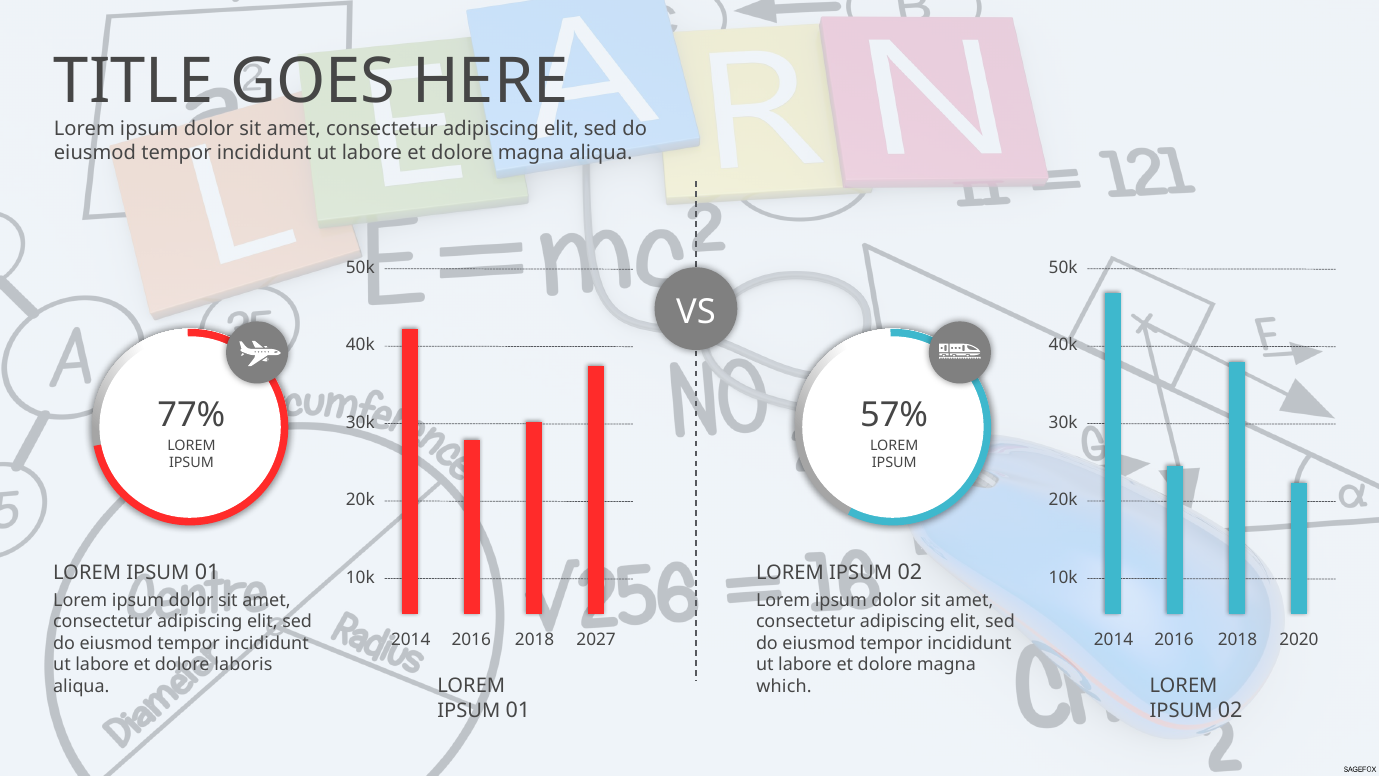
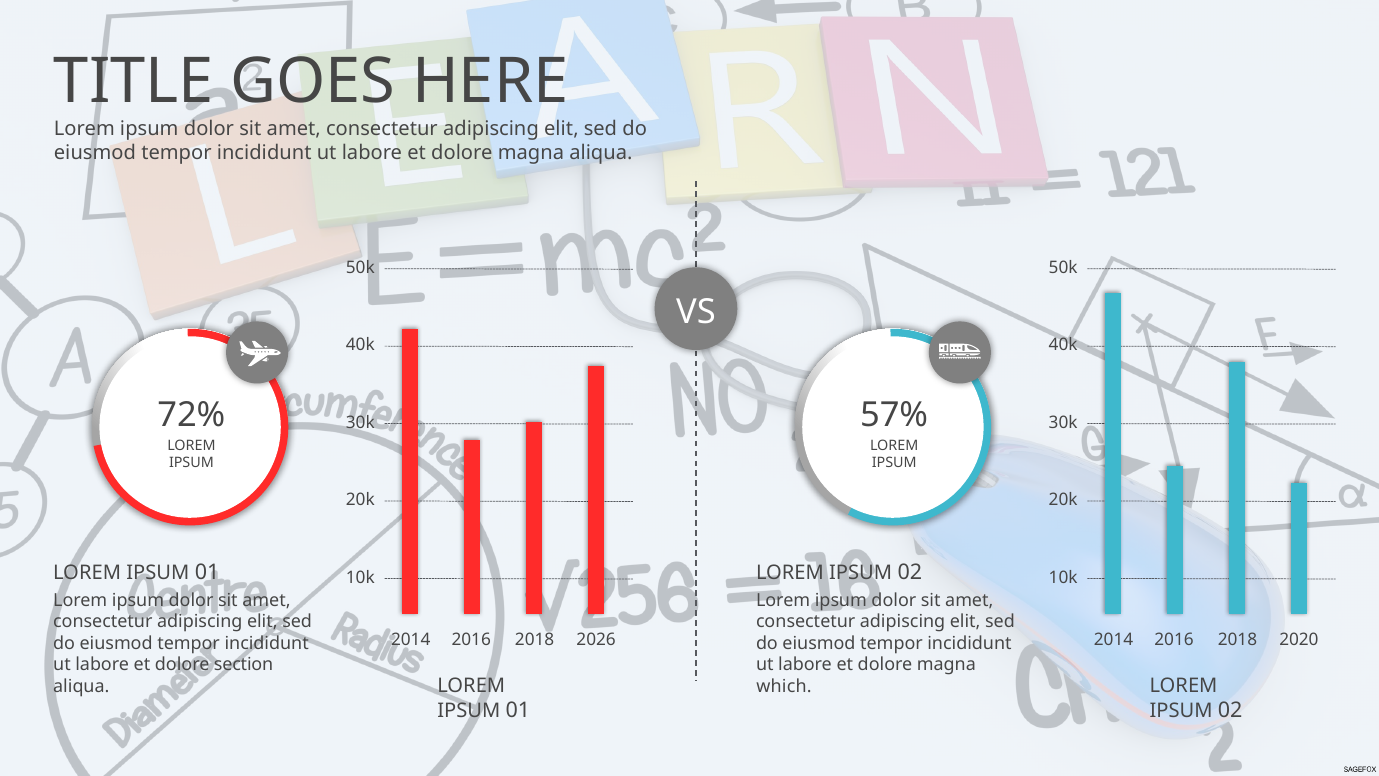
77%: 77% -> 72%
2027: 2027 -> 2026
laboris: laboris -> section
